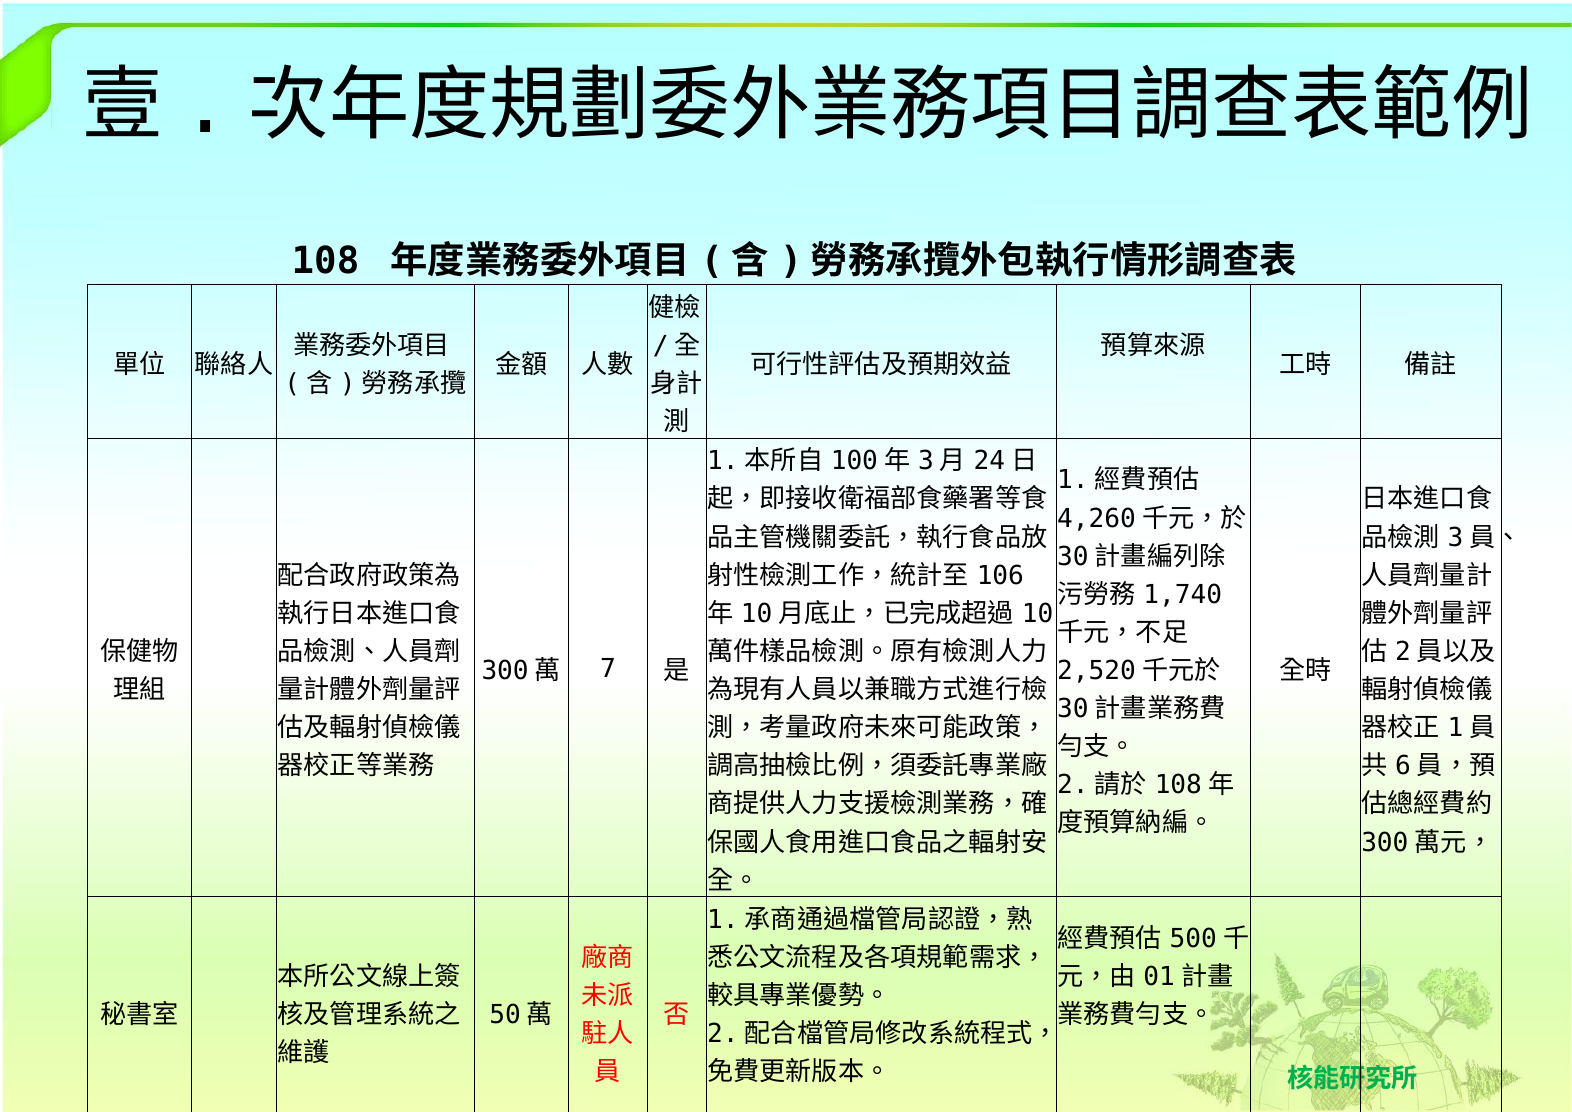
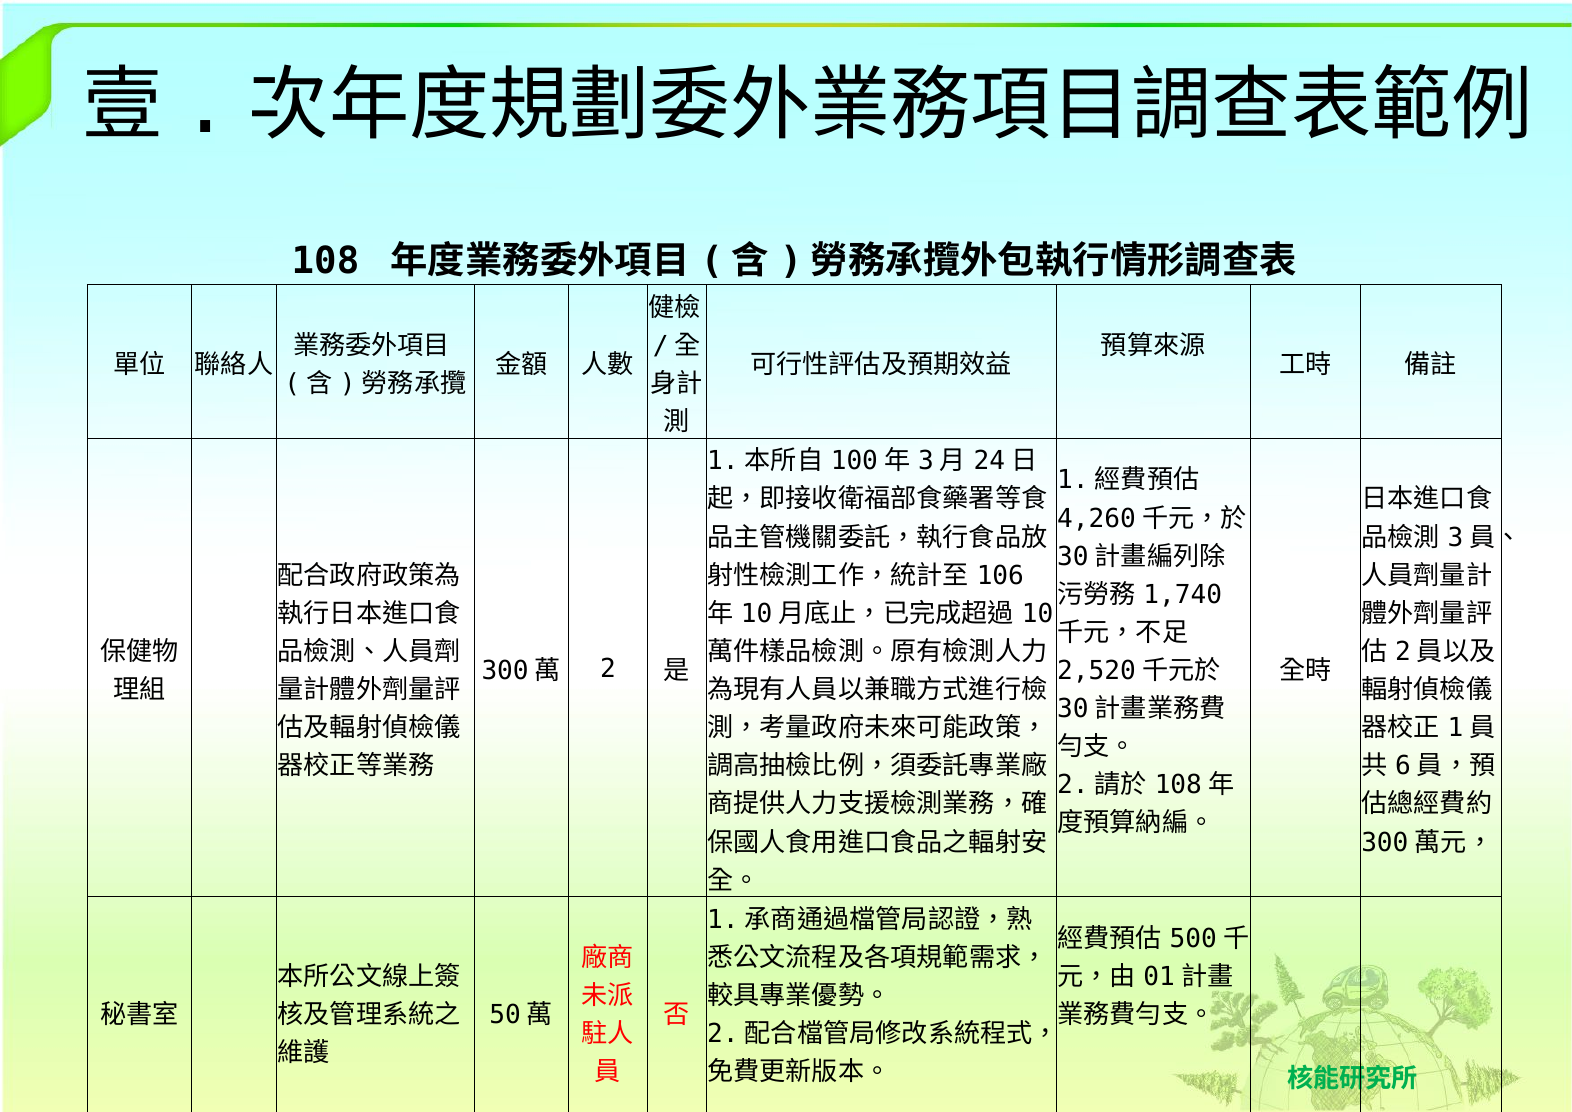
7: 7 -> 2
